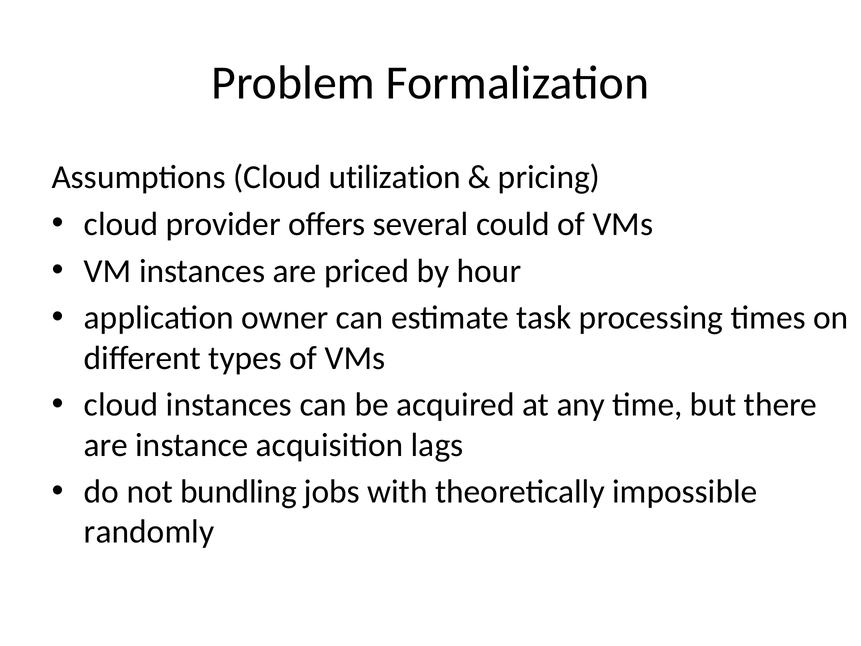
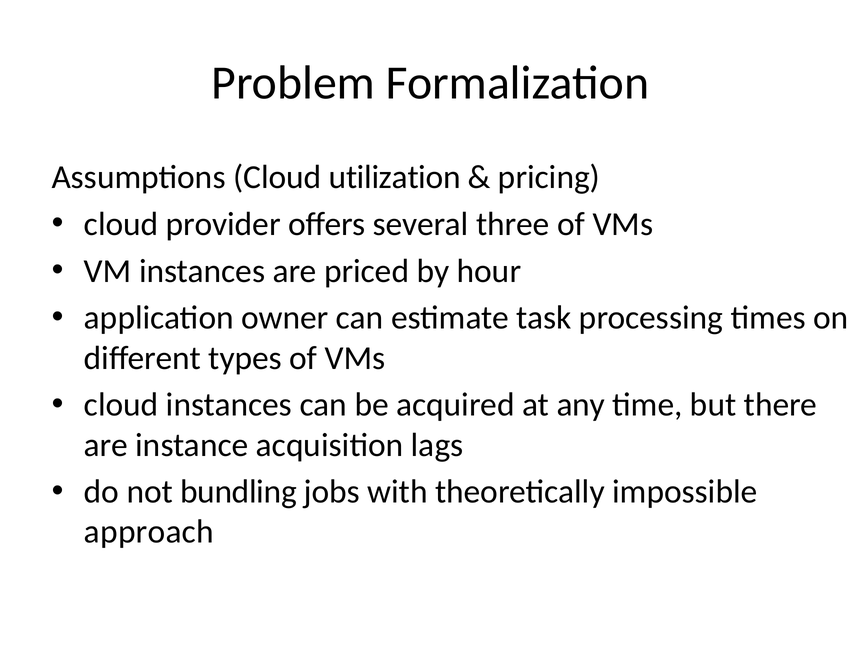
could: could -> three
randomly: randomly -> approach
